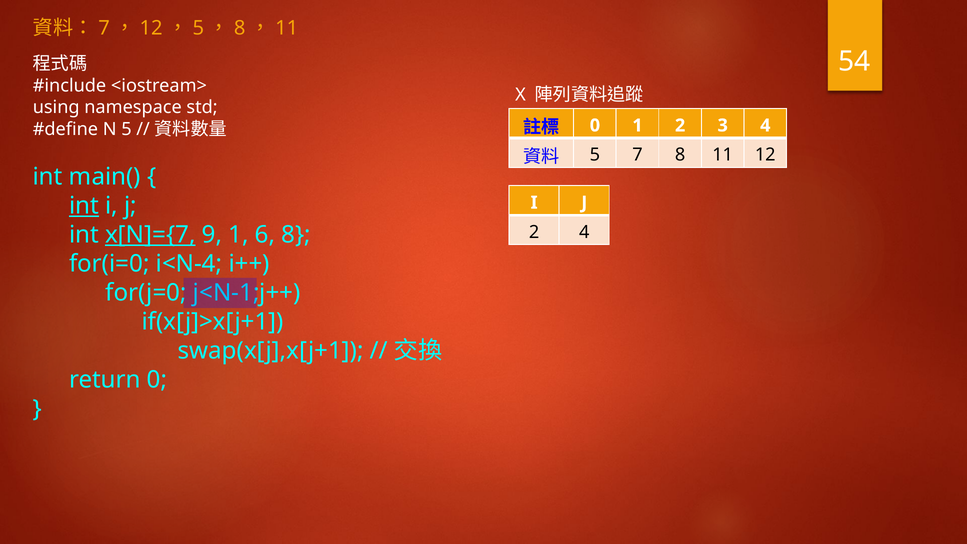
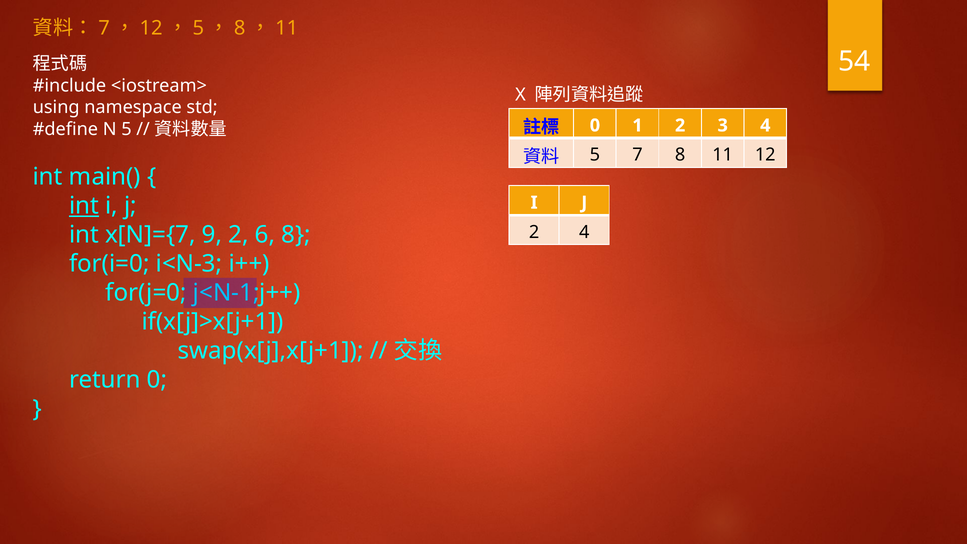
x[N]={7 underline: present -> none
9 1: 1 -> 2
i<N-4: i<N-4 -> i<N-3
